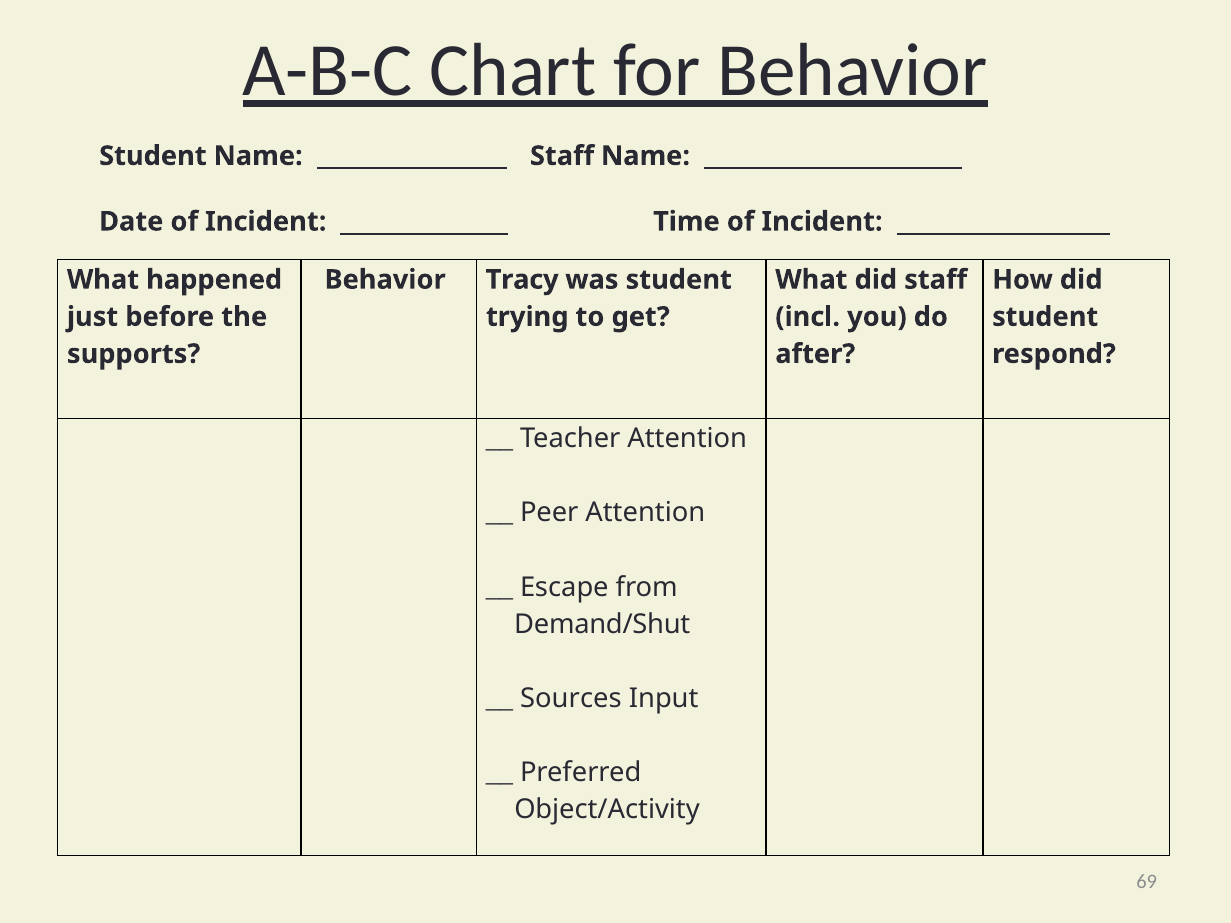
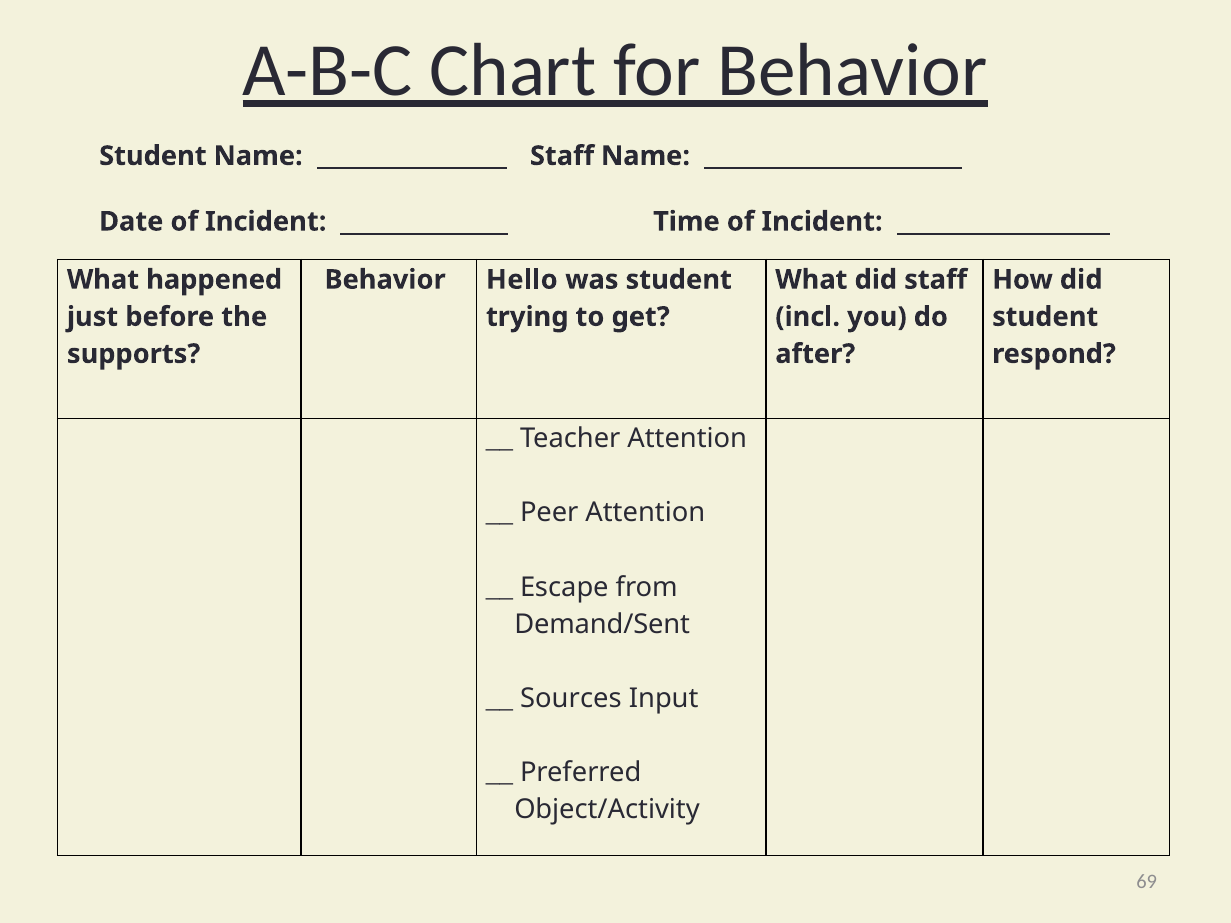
Tracy: Tracy -> Hello
Demand/Shut: Demand/Shut -> Demand/Sent
